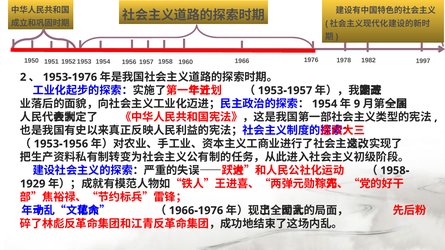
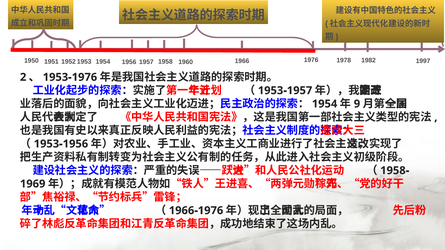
1929: 1929 -> 1969
